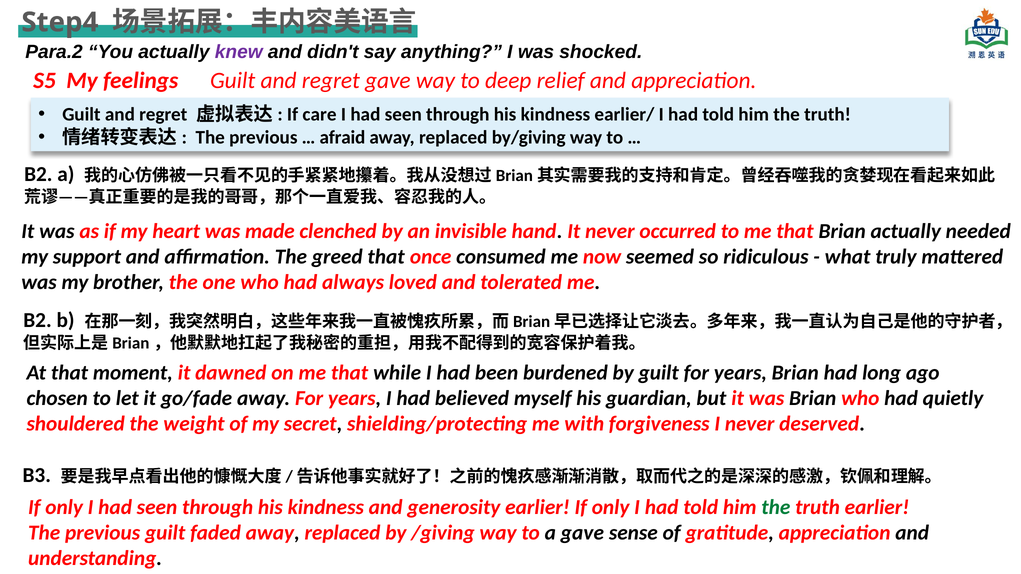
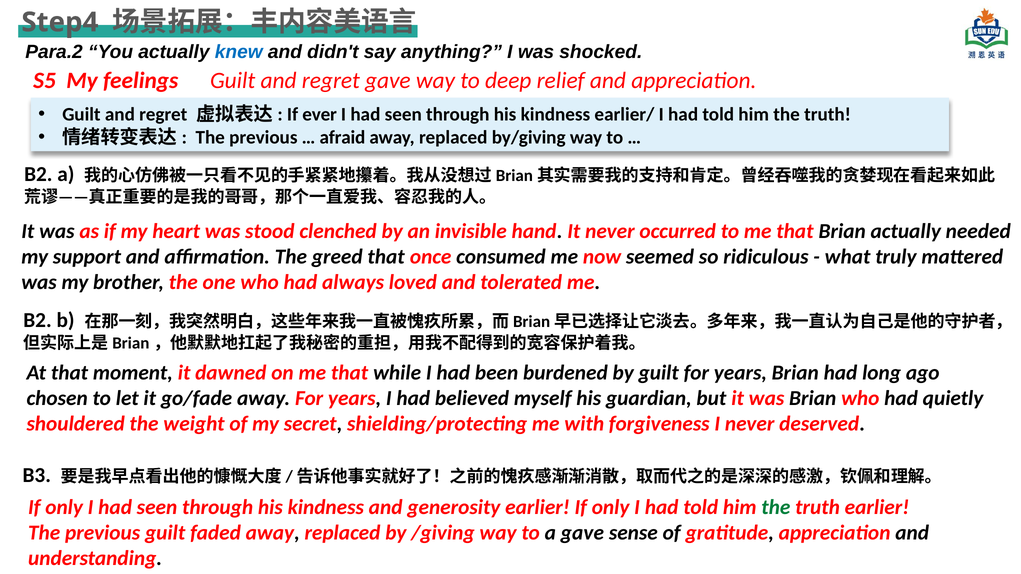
knew colour: purple -> blue
care: care -> ever
made: made -> stood
